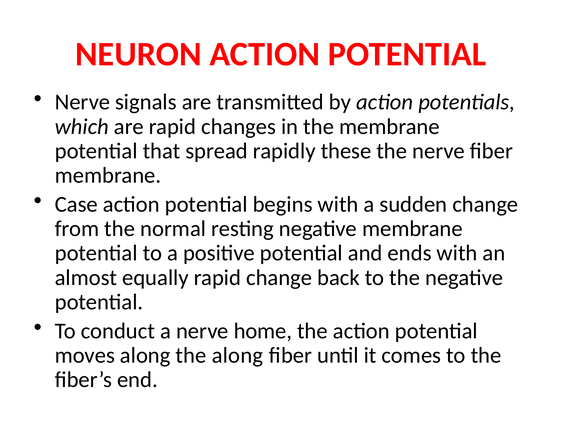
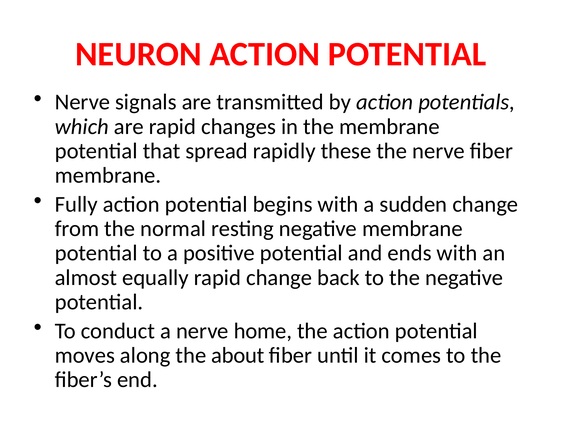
Case: Case -> Fully
the along: along -> about
